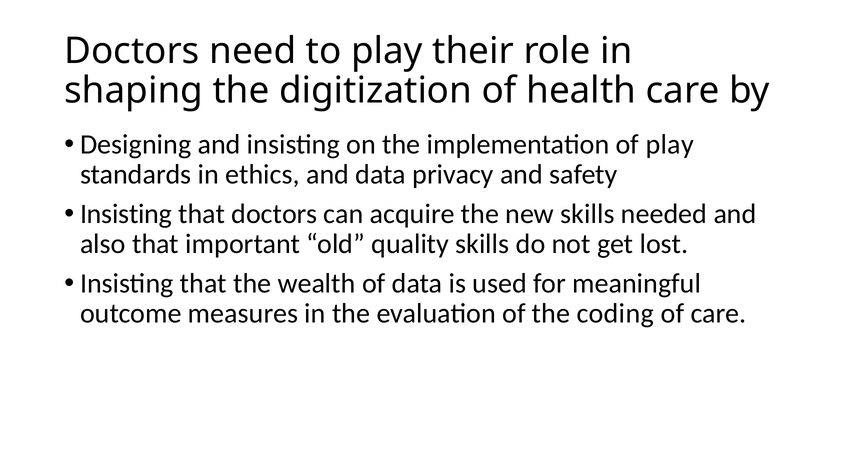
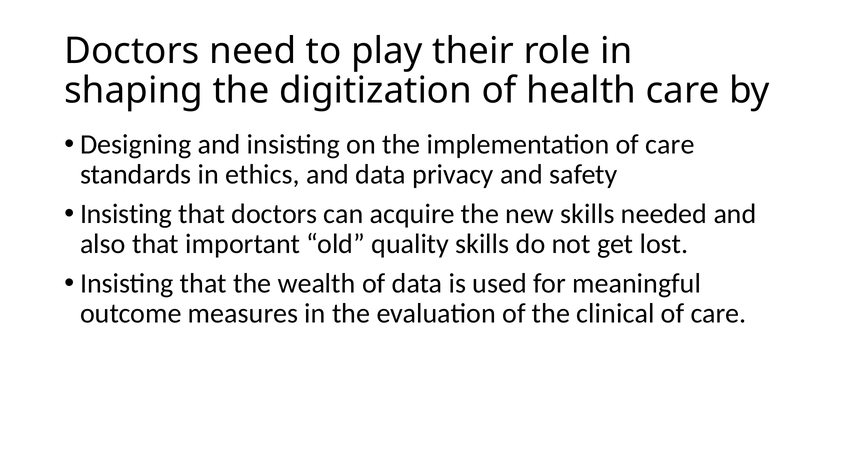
implementation of play: play -> care
coding: coding -> clinical
